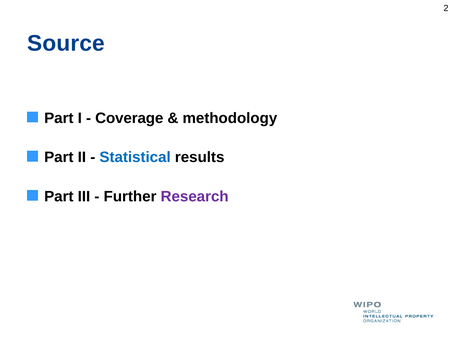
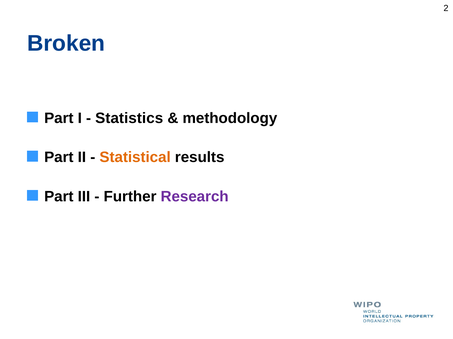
Source: Source -> Broken
Coverage: Coverage -> Statistics
Statistical colour: blue -> orange
